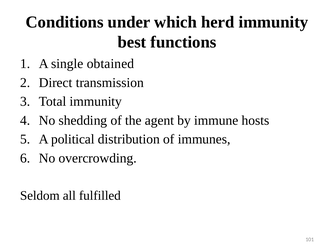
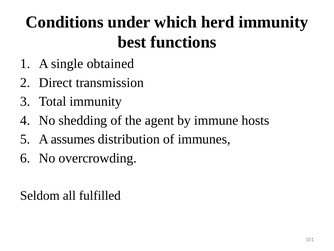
political: political -> assumes
